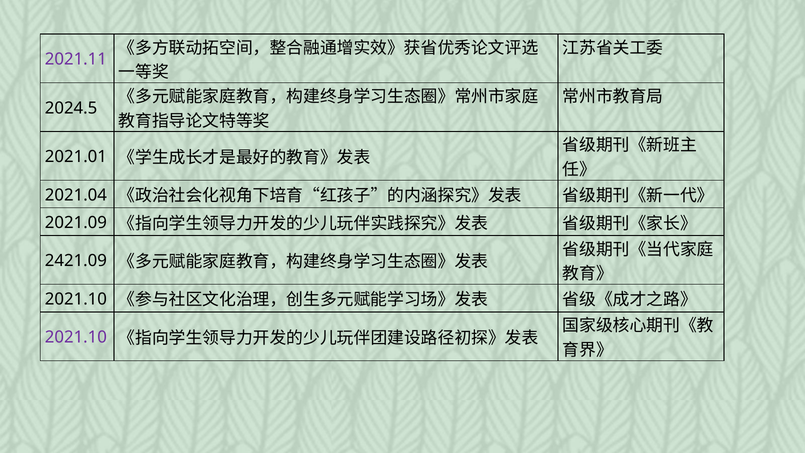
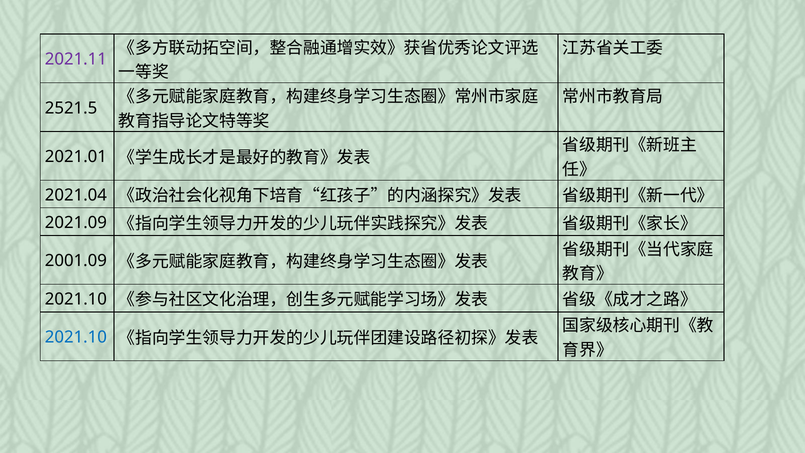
2024.5: 2024.5 -> 2521.5
2421.09: 2421.09 -> 2001.09
2021.10 at (76, 337) colour: purple -> blue
